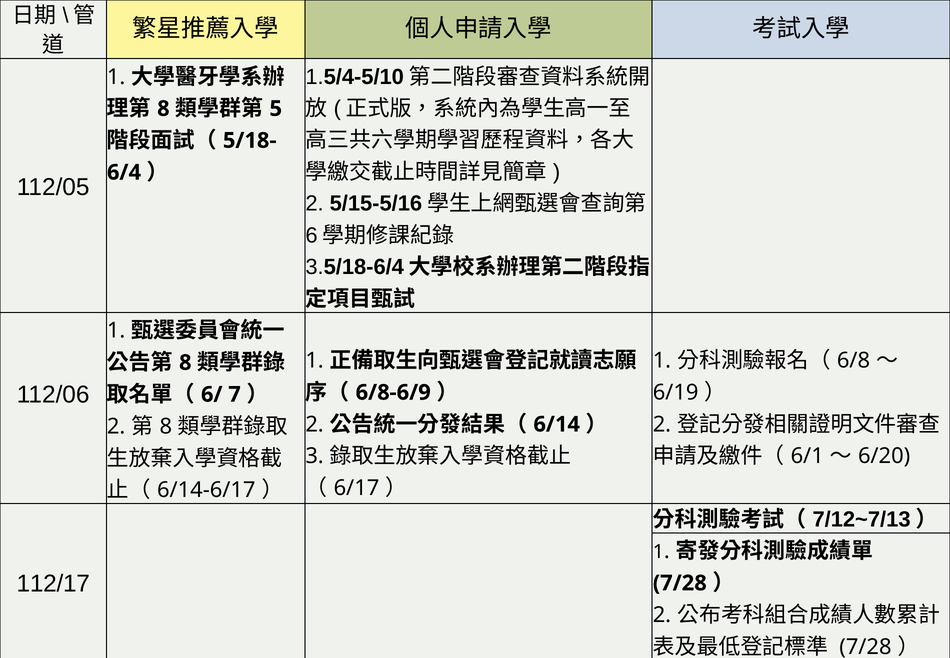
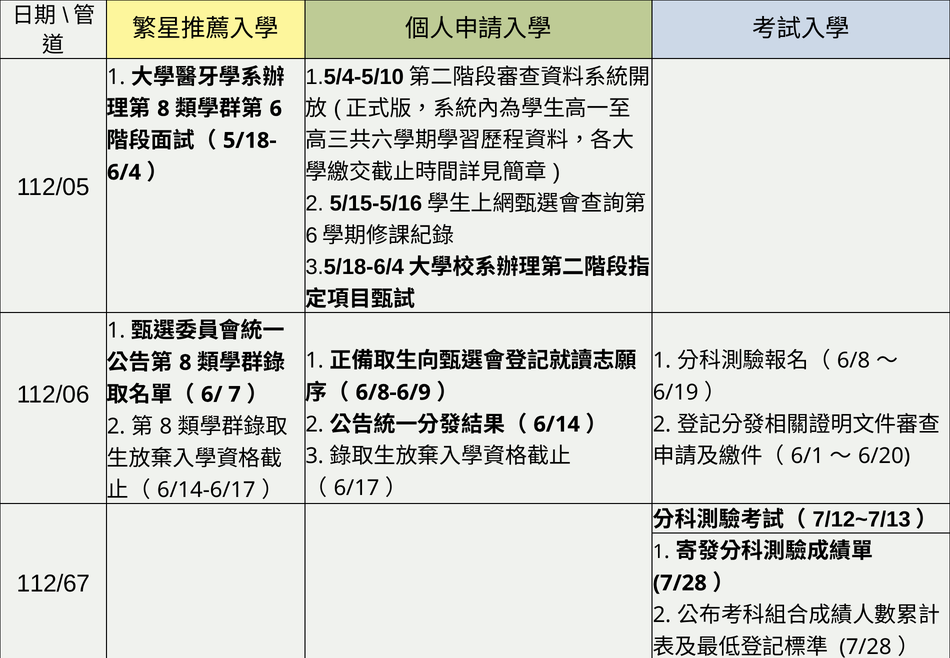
5: 5 -> 6
112/17: 112/17 -> 112/67
